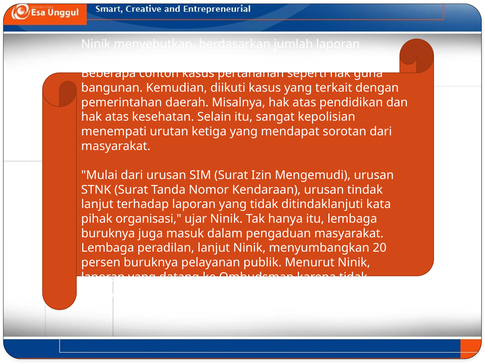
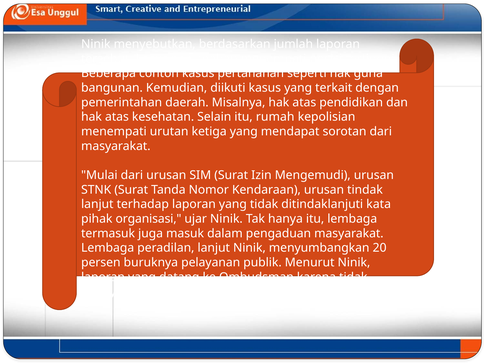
sangat: sangat -> rumah
buruknya at (108, 233): buruknya -> termasuk
